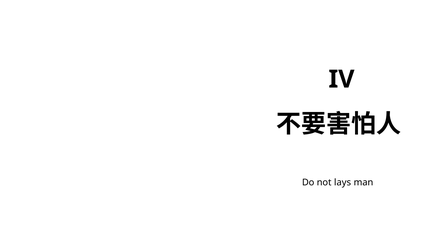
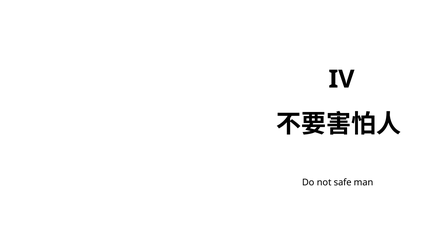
lays: lays -> safe
